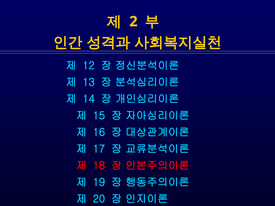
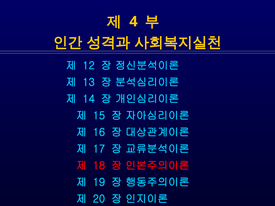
2: 2 -> 4
